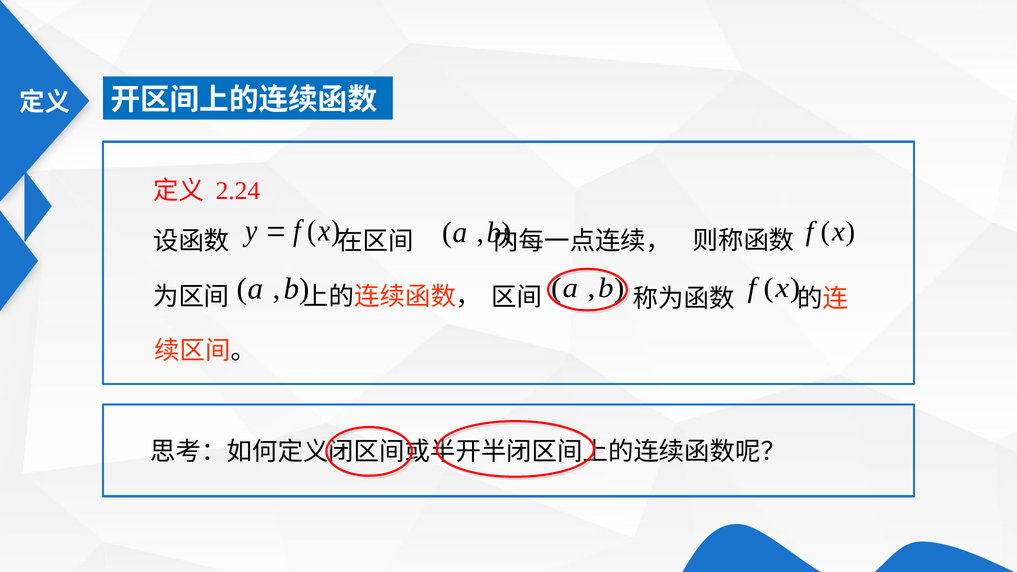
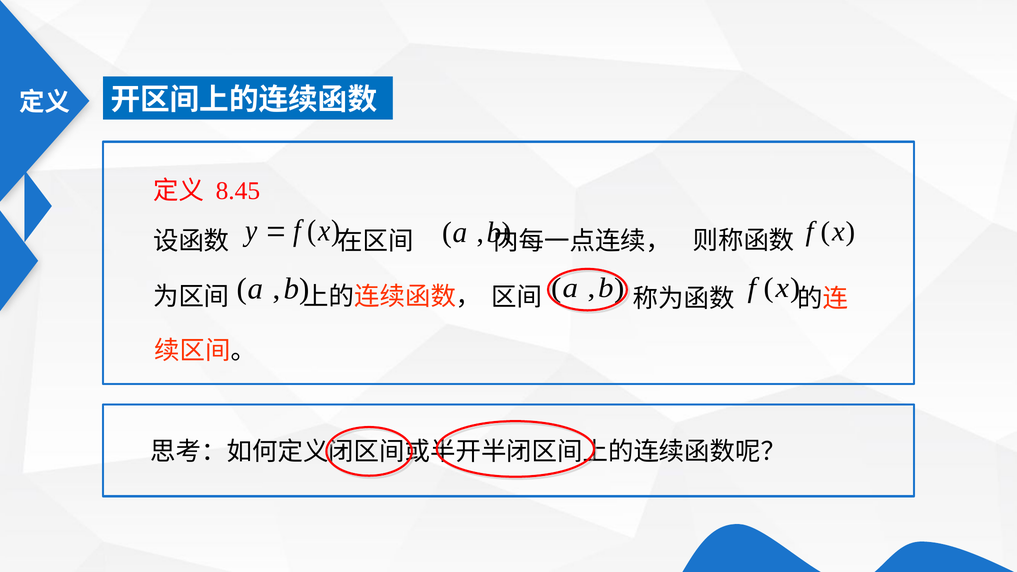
2.24: 2.24 -> 8.45
